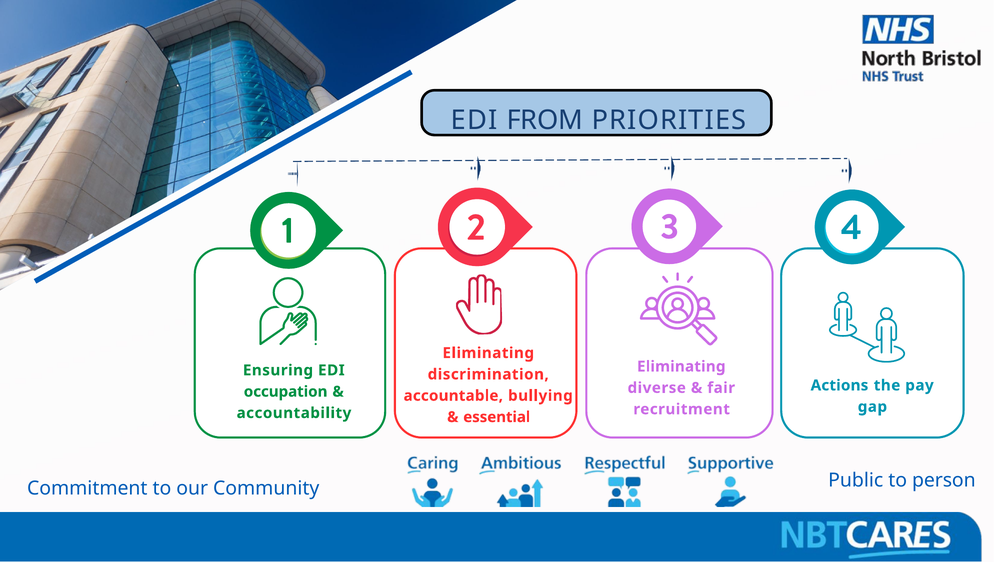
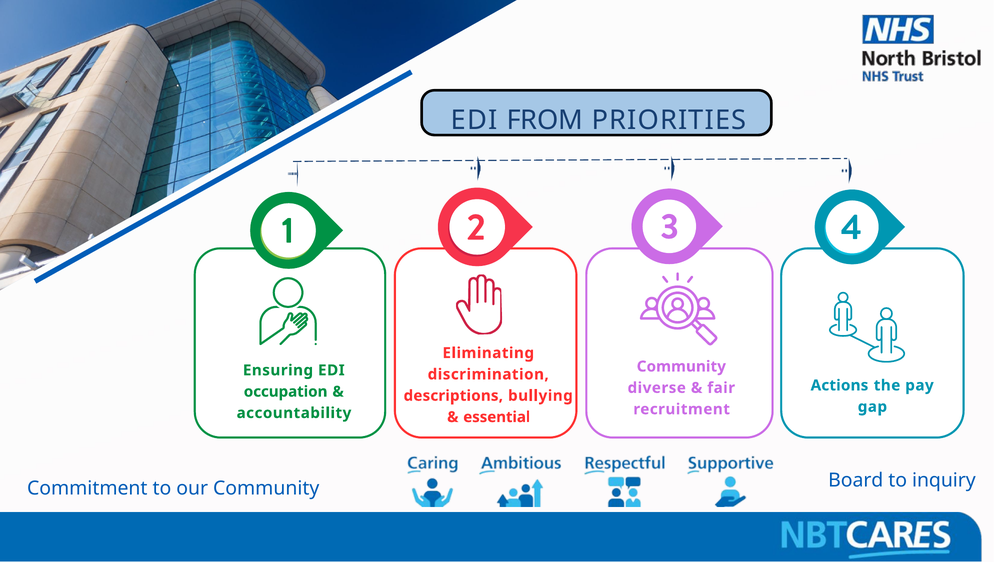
Eliminating at (681, 367): Eliminating -> Community
accountable: accountable -> descriptions
Public: Public -> Board
person: person -> inquiry
